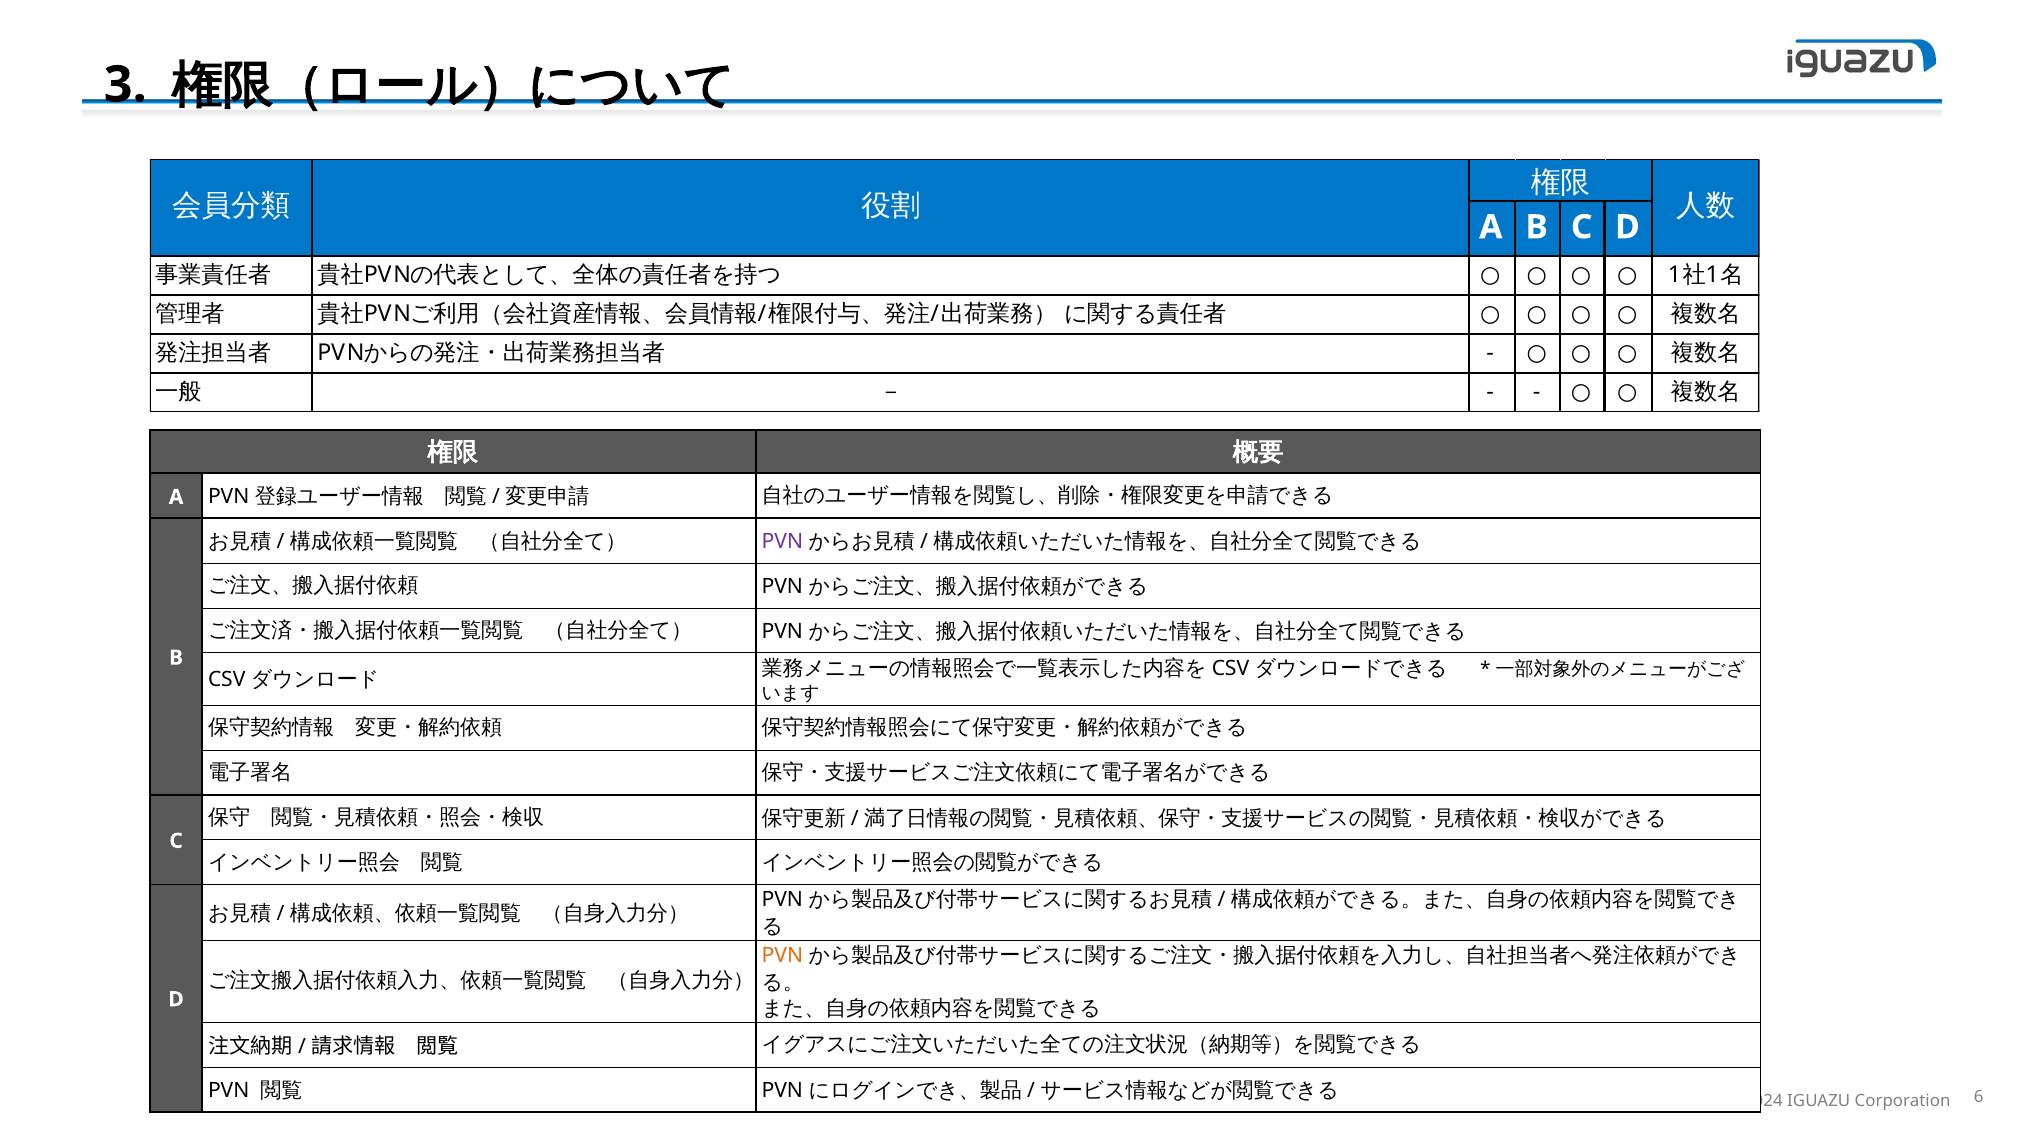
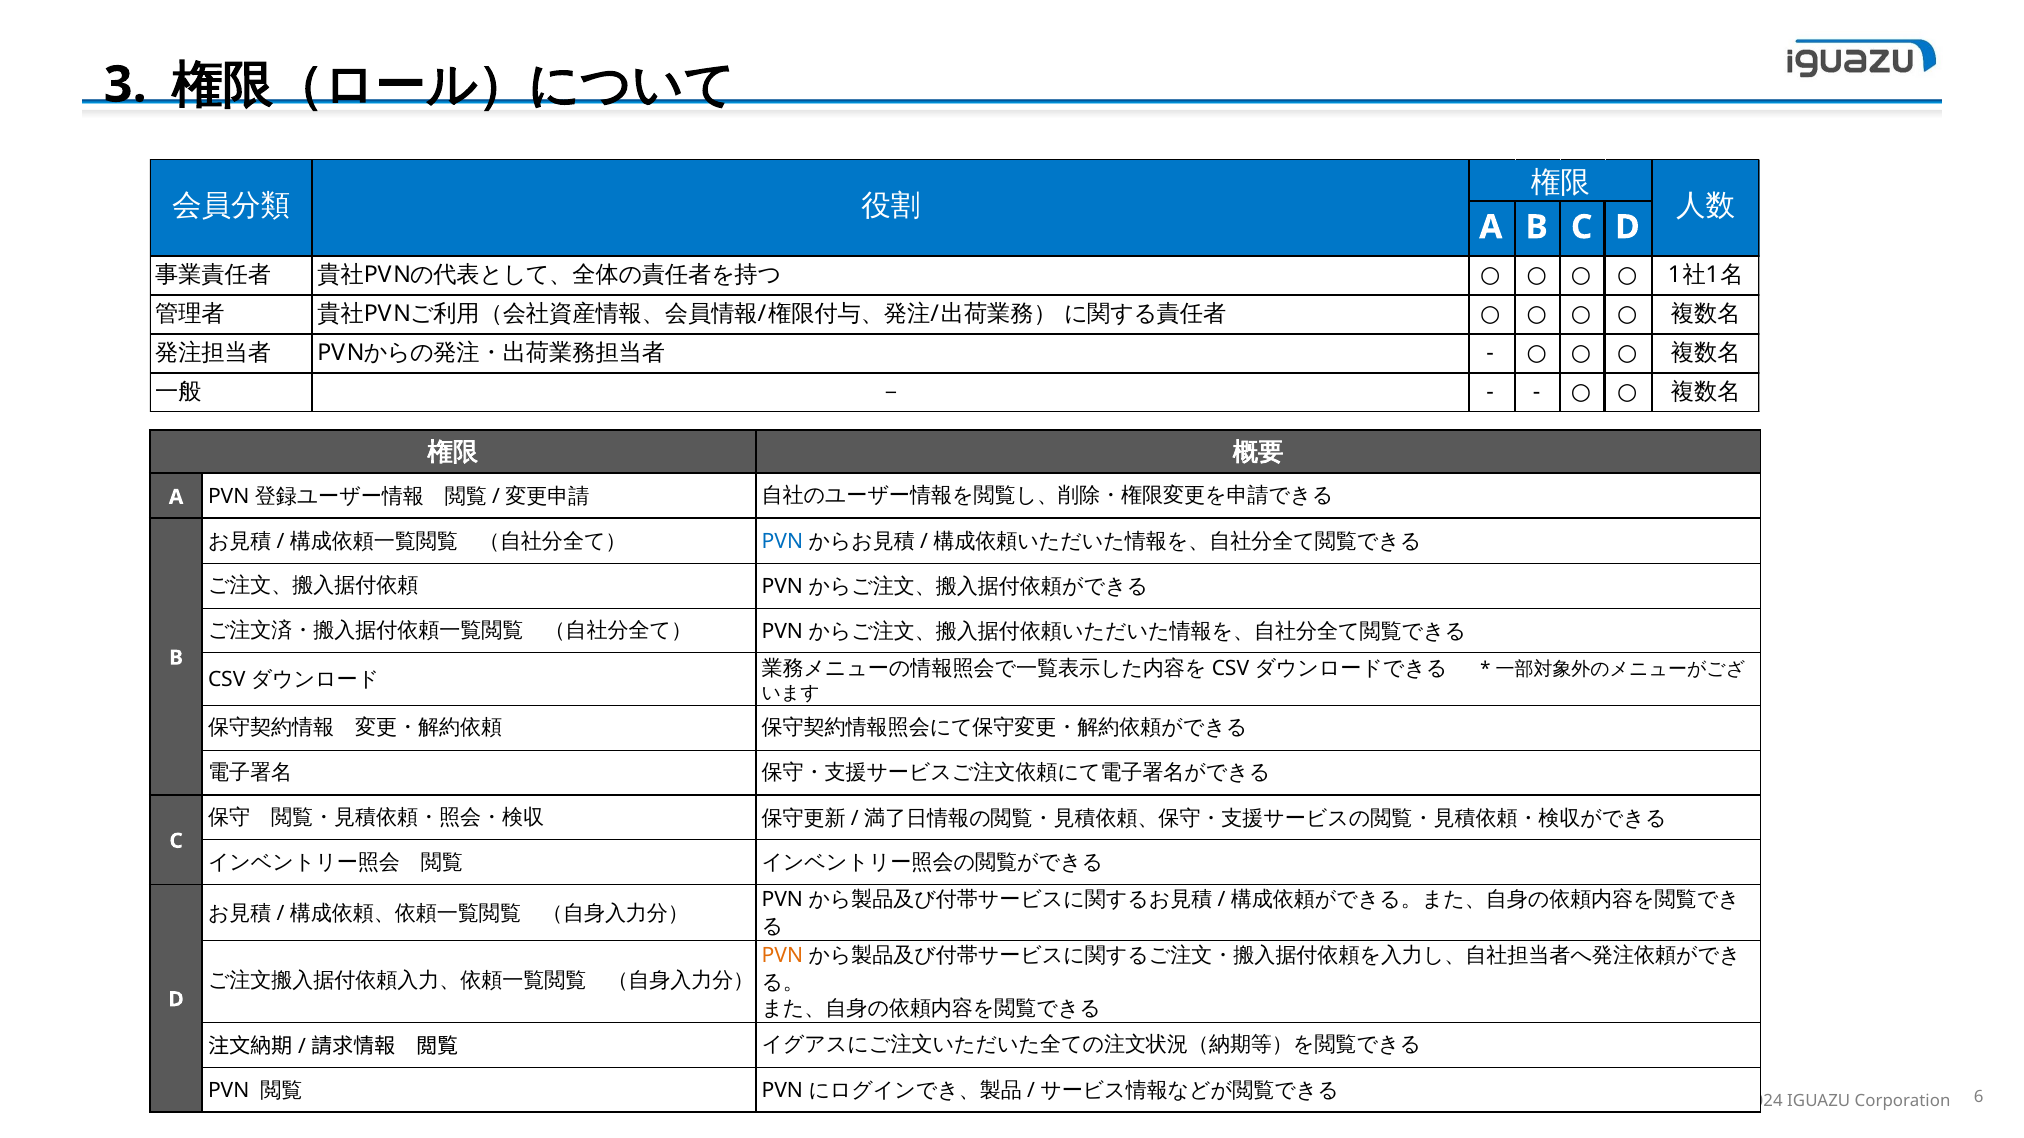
PVN at (782, 542) colour: purple -> blue
